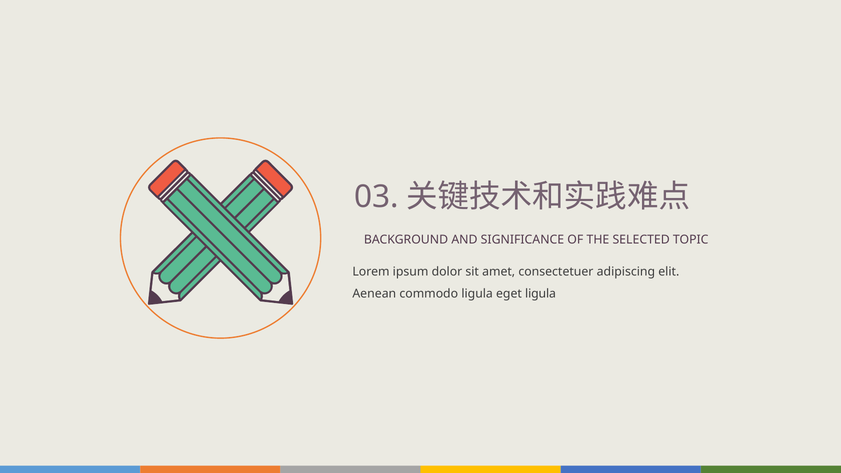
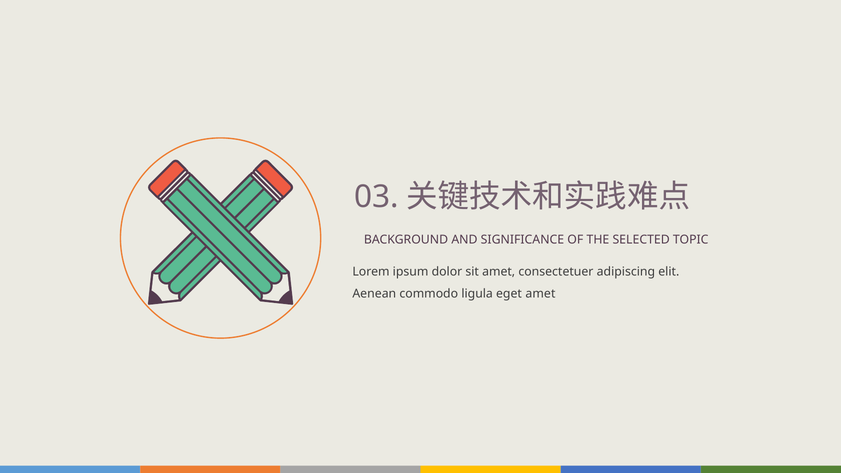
eget ligula: ligula -> amet
